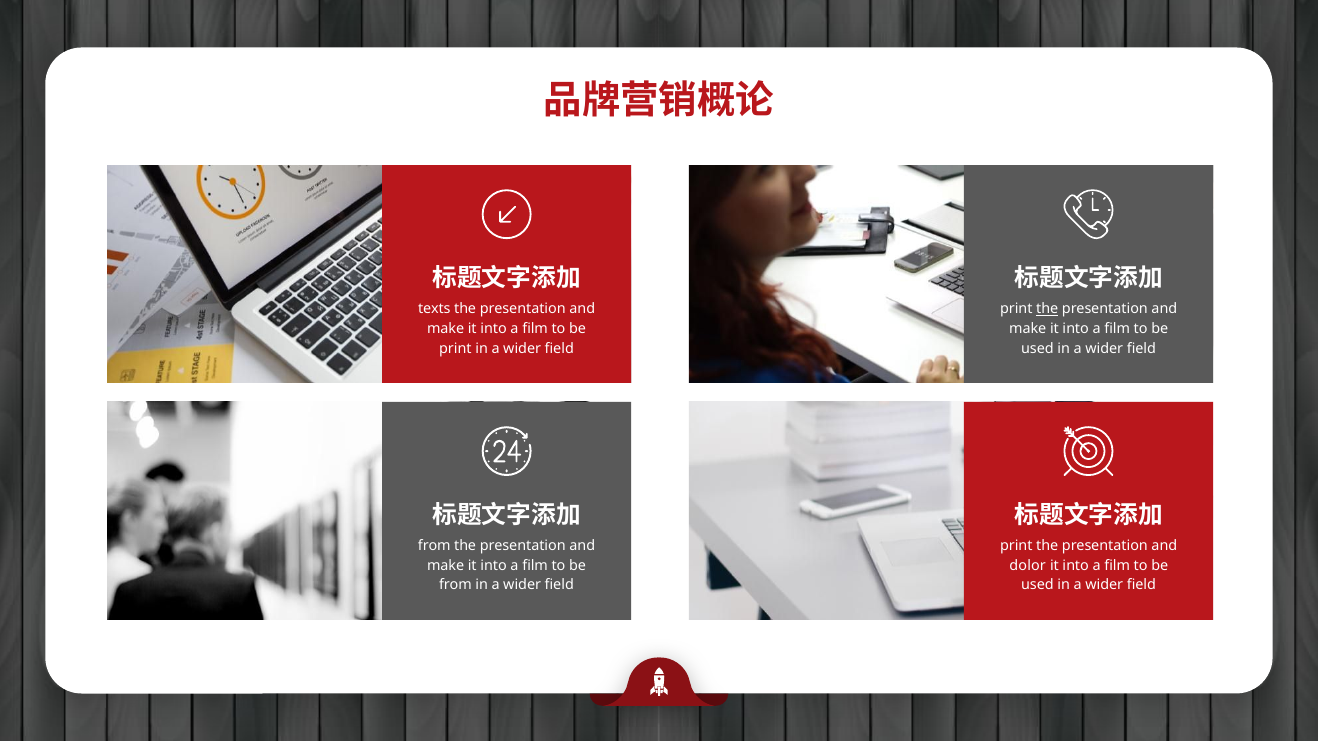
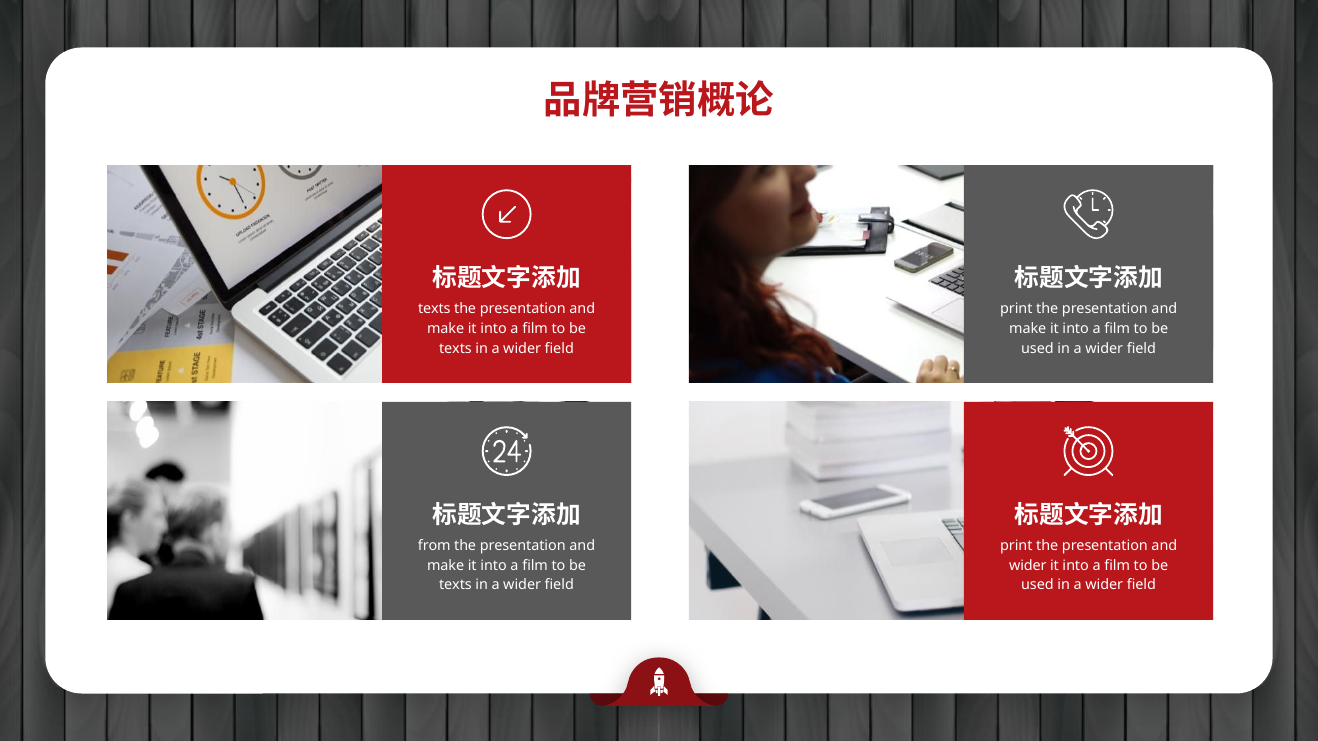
the at (1047, 309) underline: present -> none
print at (455, 349): print -> texts
dolor at (1028, 566): dolor -> wider
from at (455, 585): from -> texts
